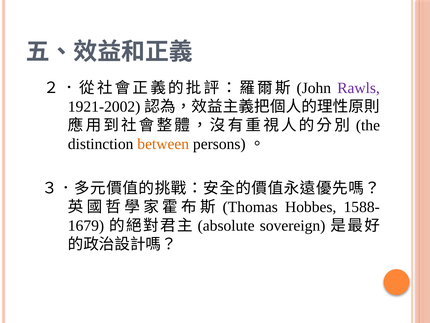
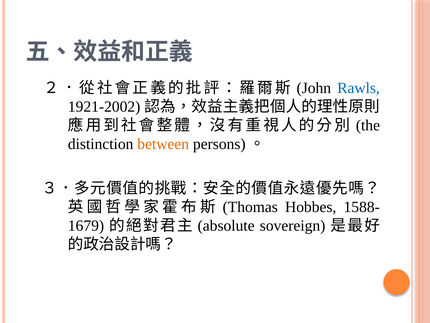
Rawls colour: purple -> blue
